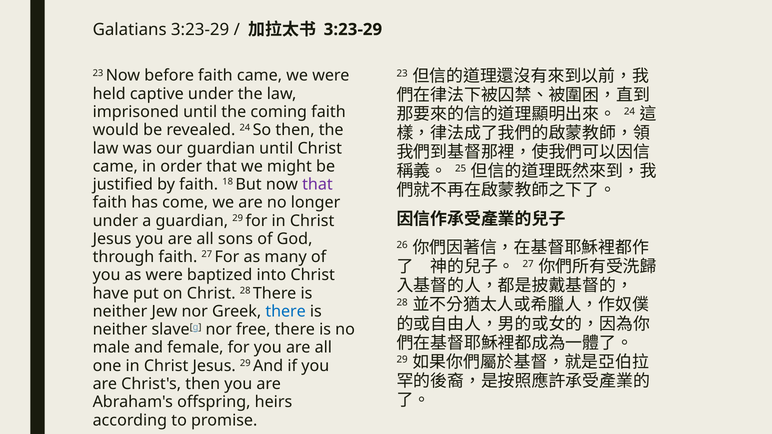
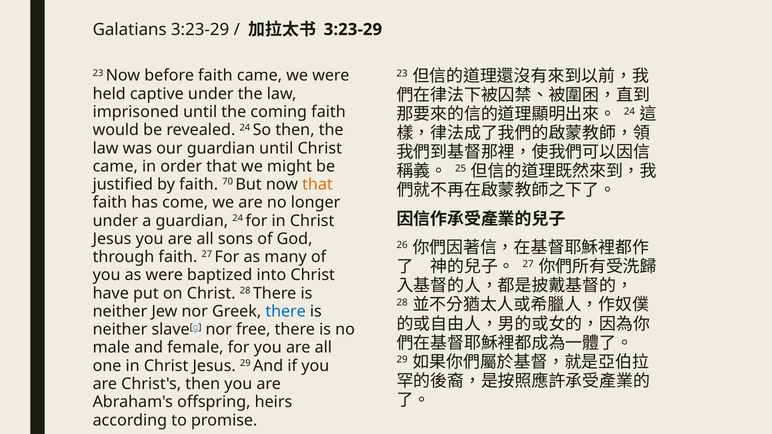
18: 18 -> 70
that at (317, 185) colour: purple -> orange
guardian 29: 29 -> 24
